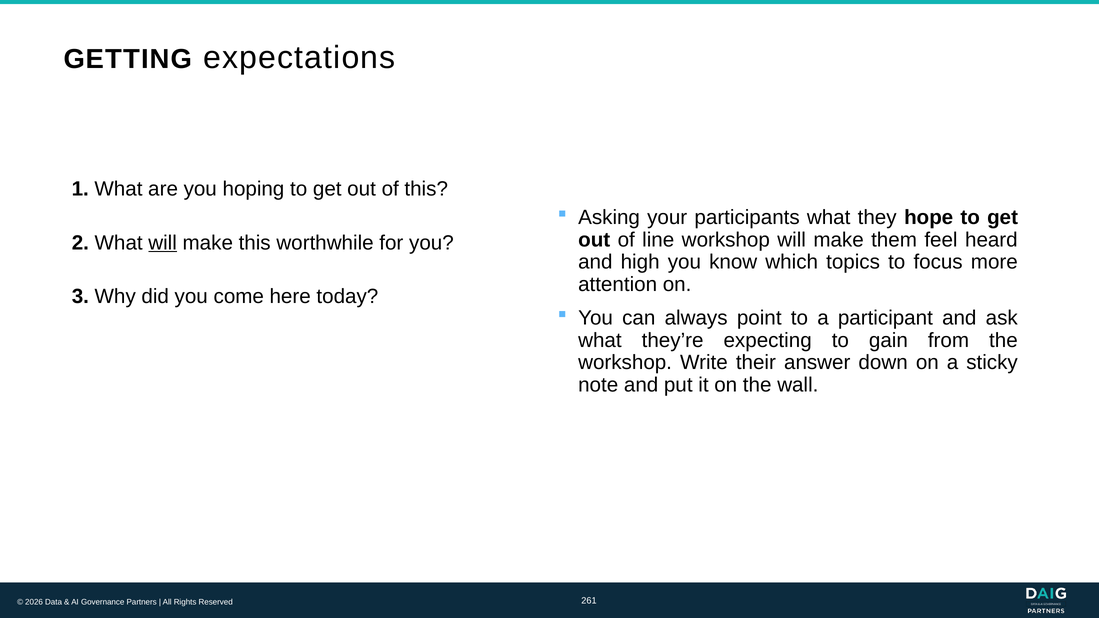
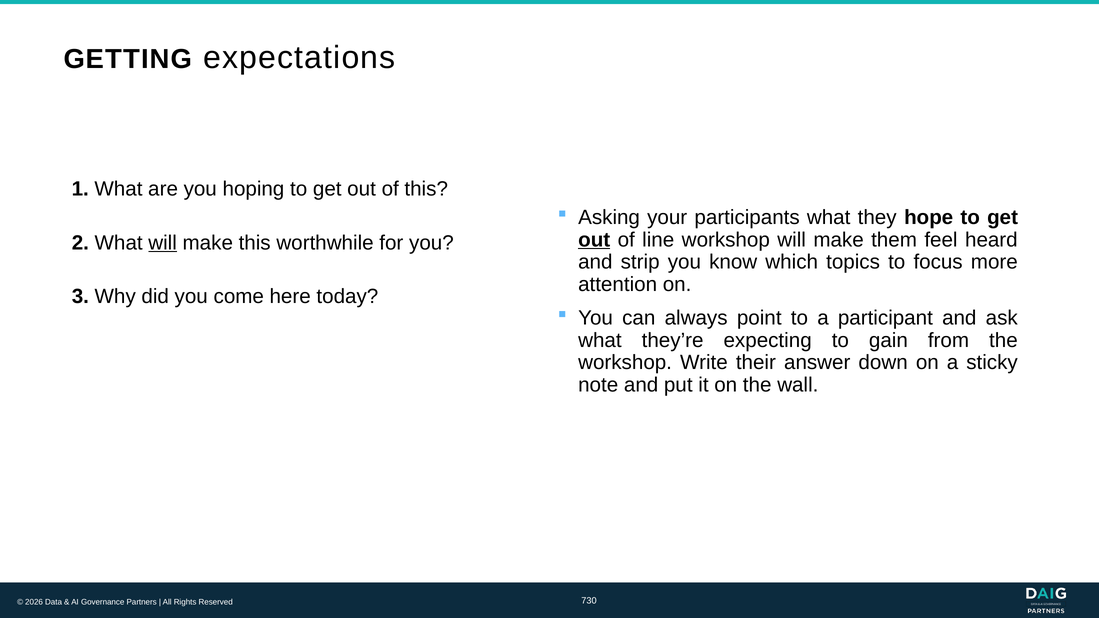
out at (594, 240) underline: none -> present
high: high -> strip
261: 261 -> 730
